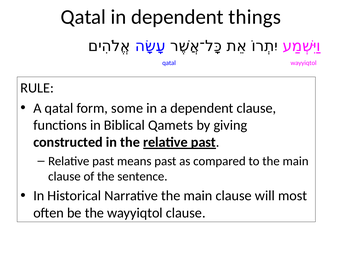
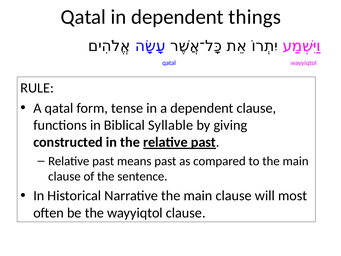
some: some -> tense
Qamets: Qamets -> Syllable
